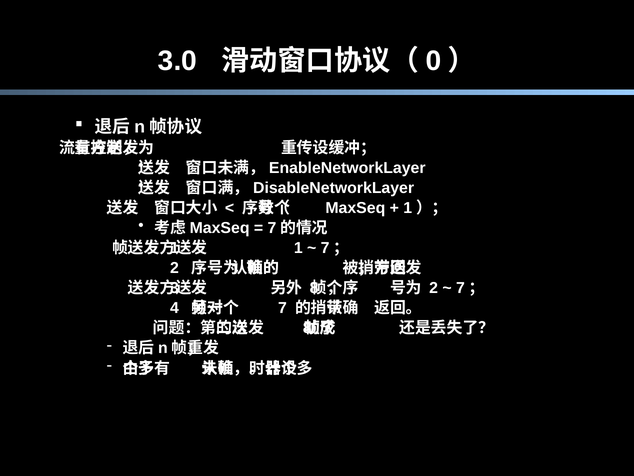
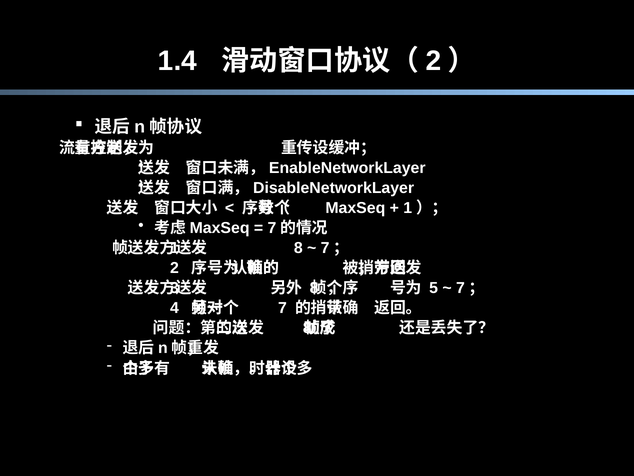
3.0: 3.0 -> 1.4
0 at (433, 61): 0 -> 2
1 at (298, 248): 1 -> 8
2 at (434, 288): 2 -> 5
